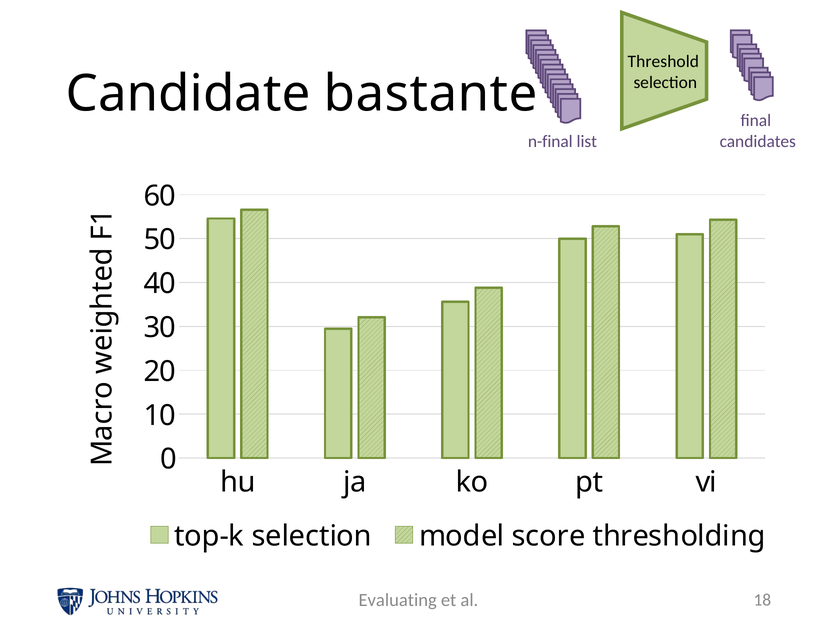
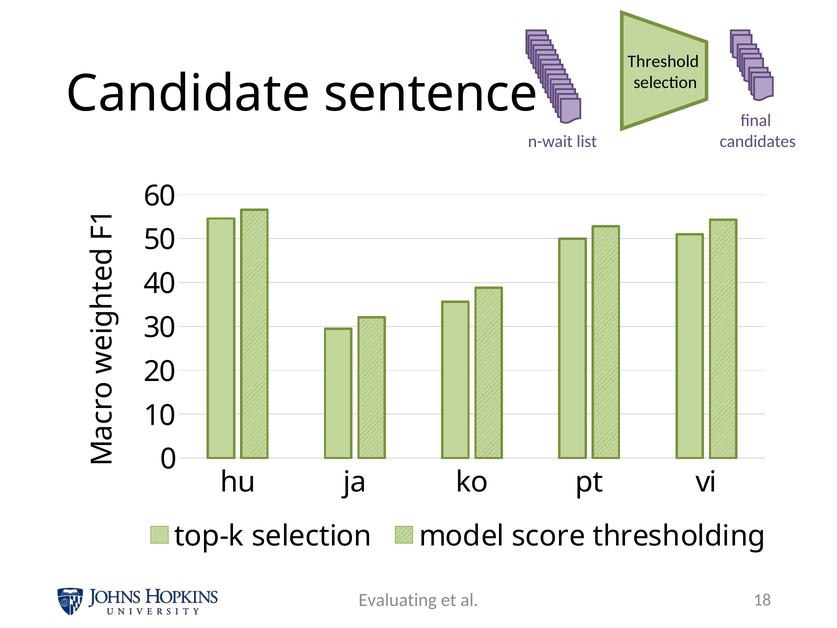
bastante: bastante -> sentence
n-final: n-final -> n-wait
